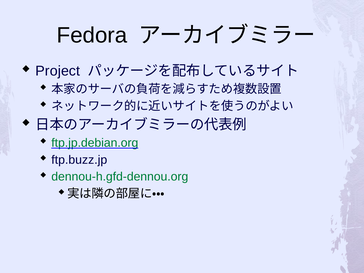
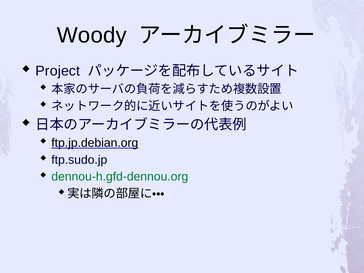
Fedora: Fedora -> Woody
ftp.jp.debian.org colour: green -> black
ftp.buzz.jp: ftp.buzz.jp -> ftp.sudo.jp
